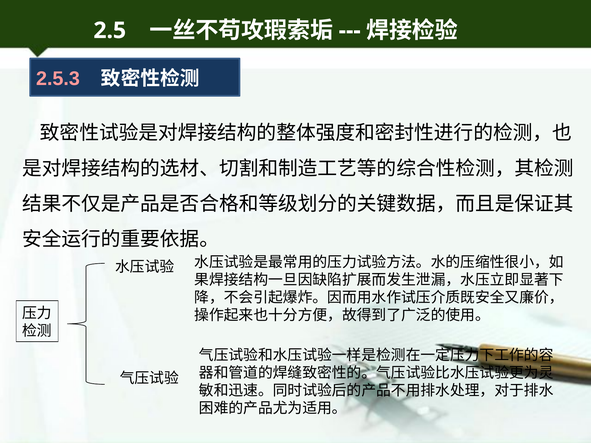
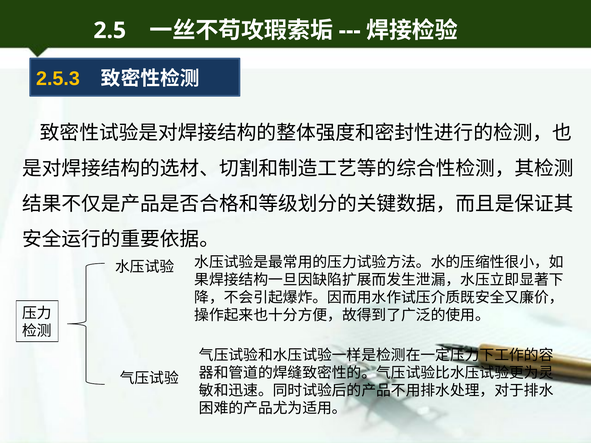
2.5.3 colour: pink -> yellow
